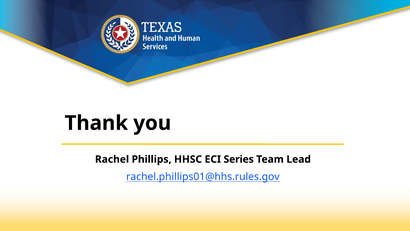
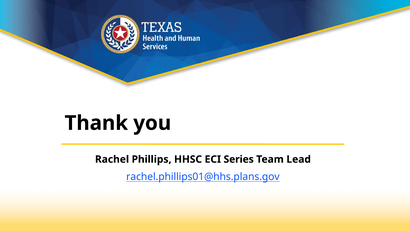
rachel.phillips01@hhs.rules.gov: rachel.phillips01@hhs.rules.gov -> rachel.phillips01@hhs.plans.gov
